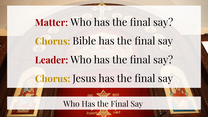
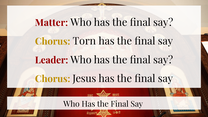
Bible: Bible -> Torn
